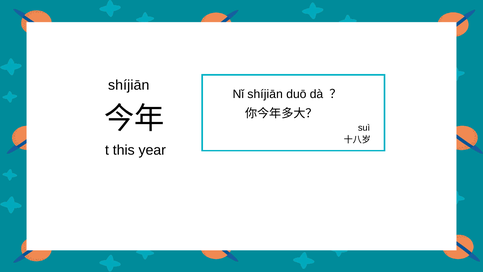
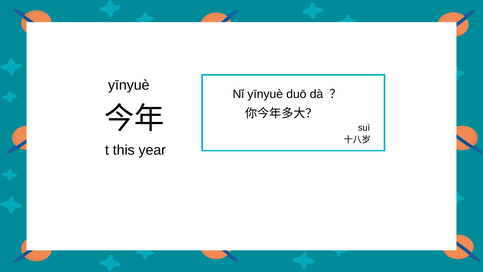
shíjiān at (129, 85): shíjiān -> yīnyuè
Nǐ shíjiān: shíjiān -> yīnyuè
